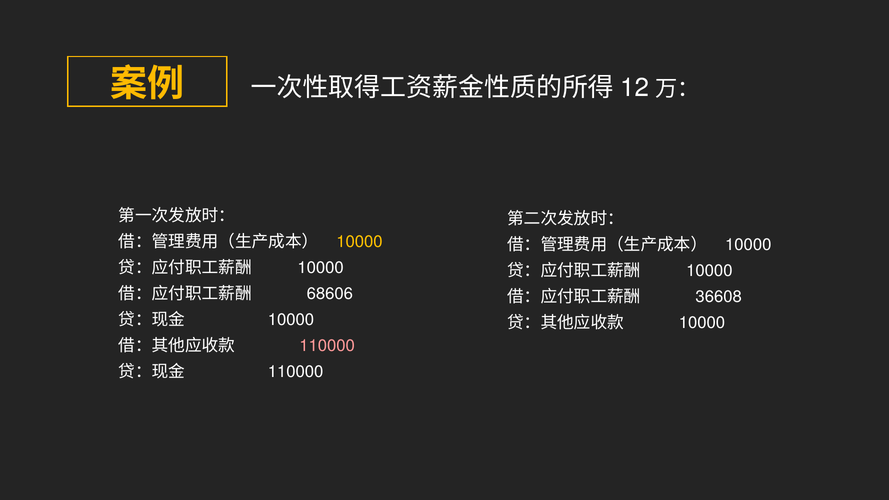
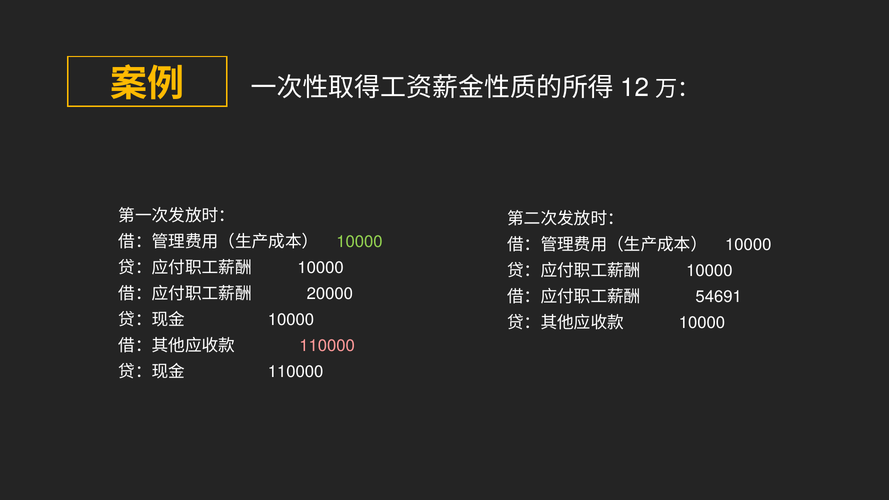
10000 at (359, 242) colour: yellow -> light green
68606: 68606 -> 20000
36608: 36608 -> 54691
